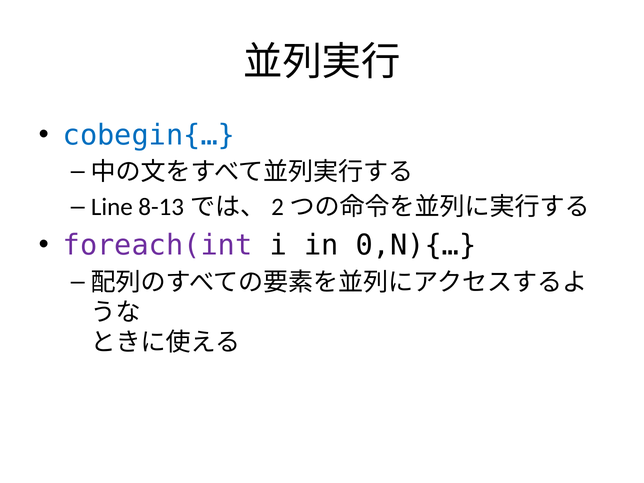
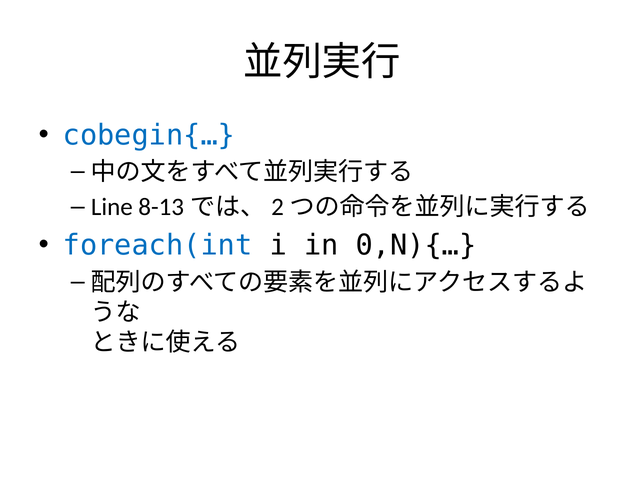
foreach(int colour: purple -> blue
